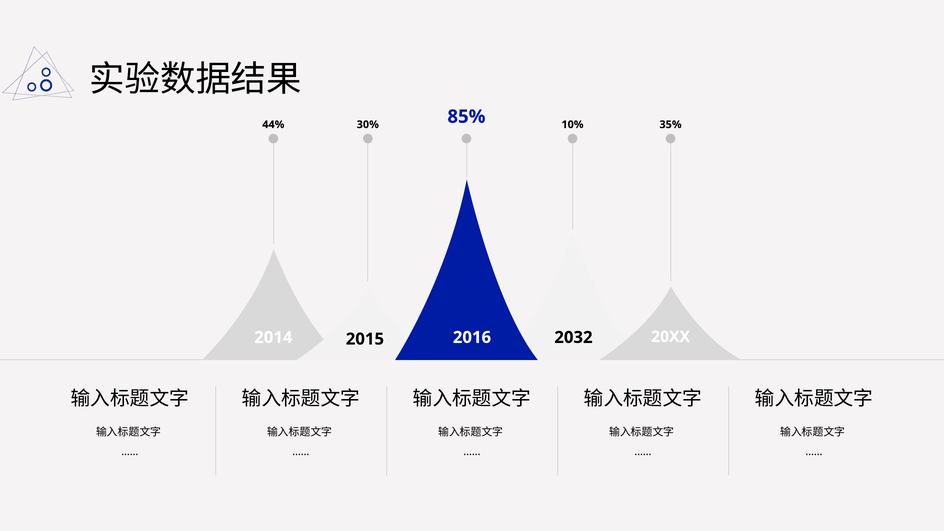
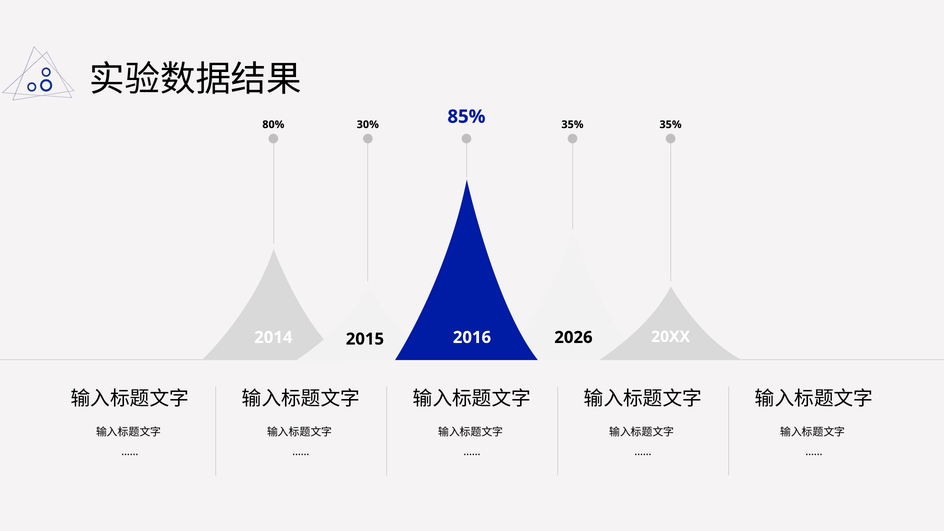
44%: 44% -> 80%
30% 10%: 10% -> 35%
2032: 2032 -> 2026
